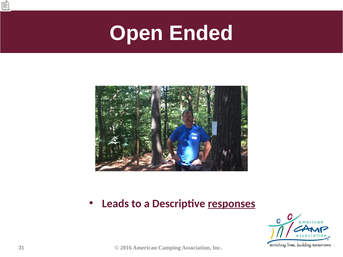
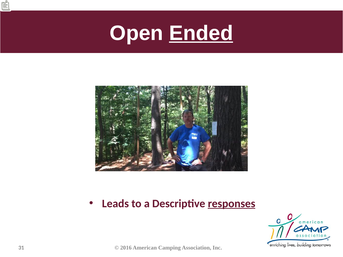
Ended underline: none -> present
